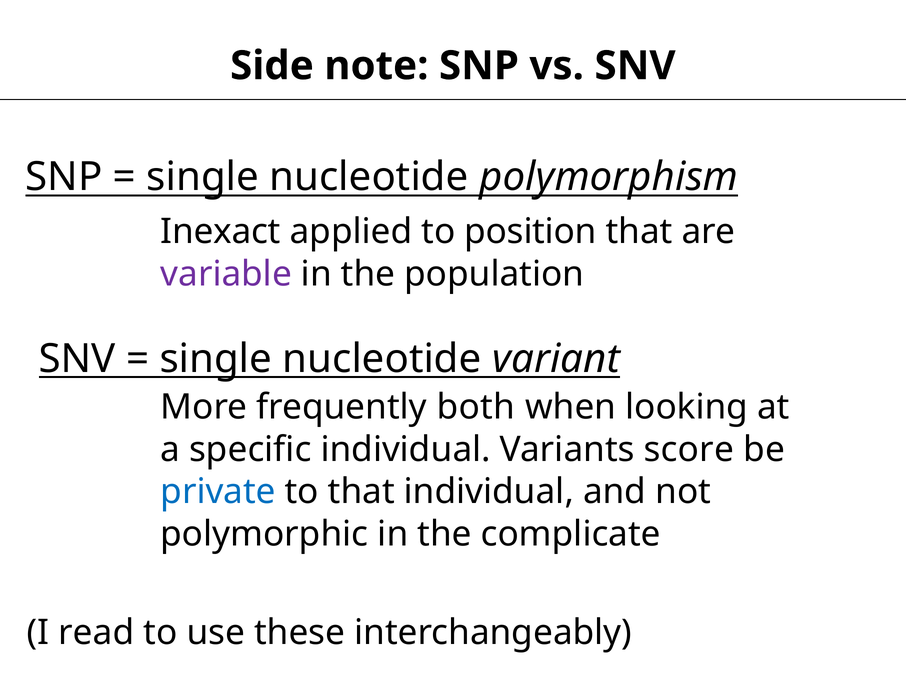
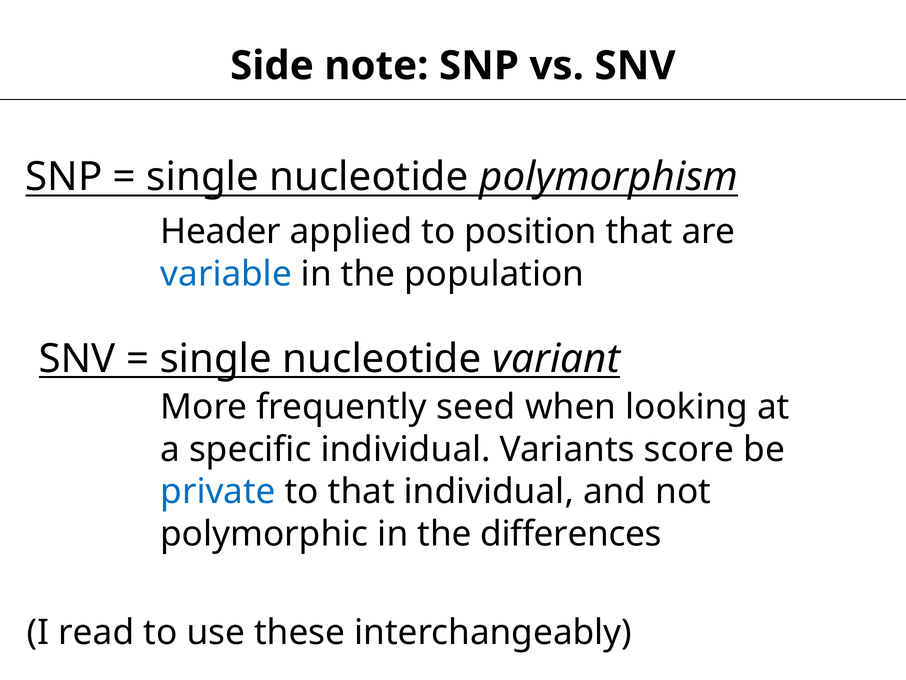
Inexact: Inexact -> Header
variable colour: purple -> blue
both: both -> seed
complicate: complicate -> differences
